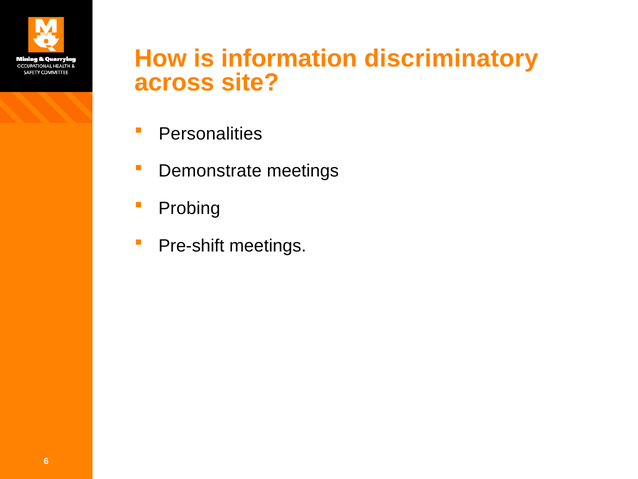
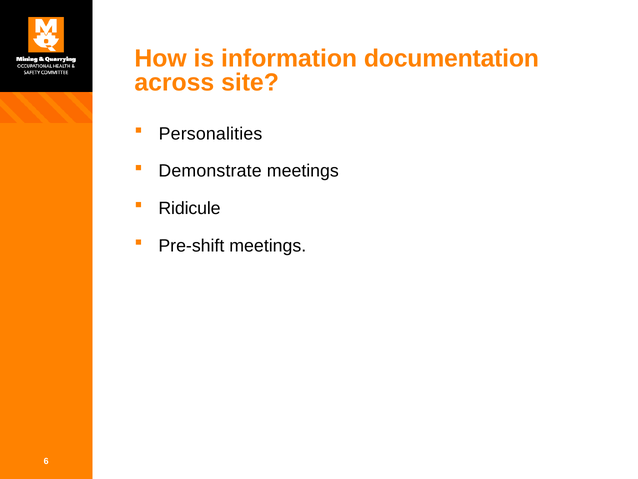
discriminatory: discriminatory -> documentation
Probing: Probing -> Ridicule
